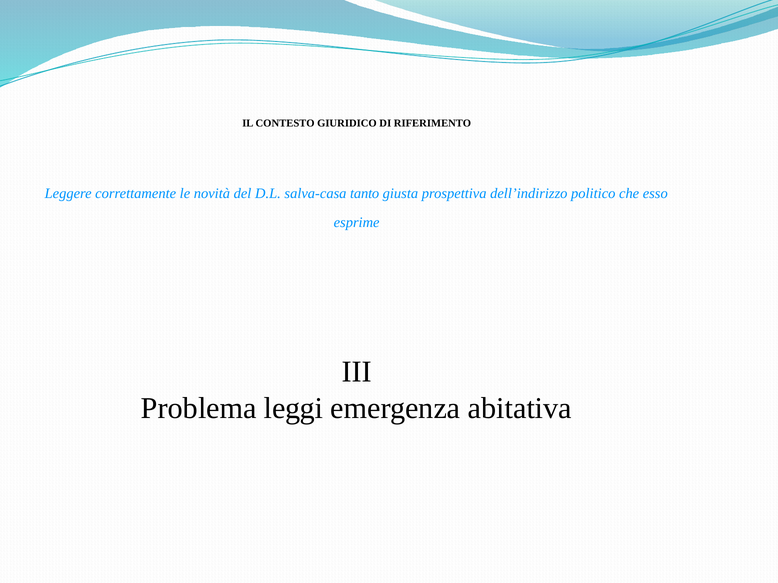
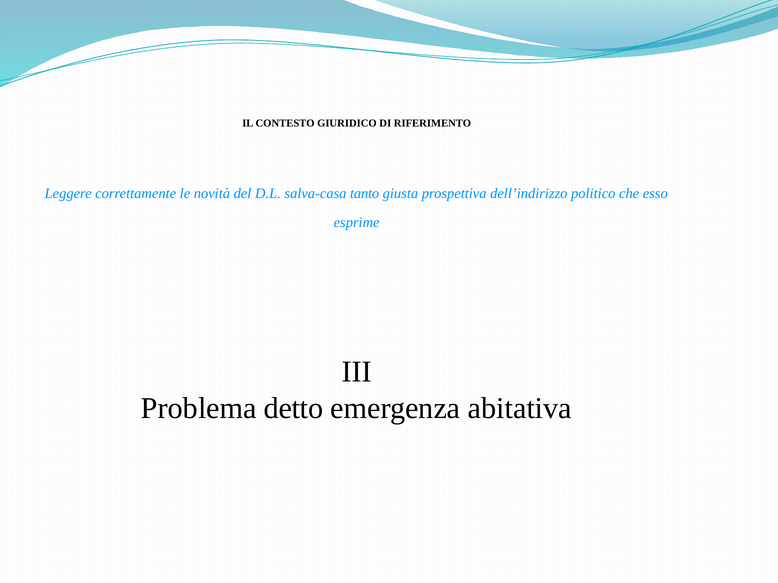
leggi: leggi -> detto
